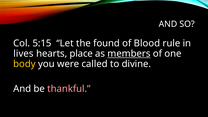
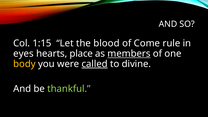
5:15: 5:15 -> 1:15
found: found -> blood
Blood: Blood -> Come
lives: lives -> eyes
called underline: none -> present
thankful colour: pink -> light green
